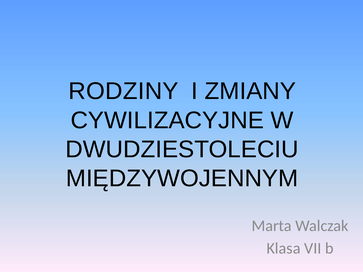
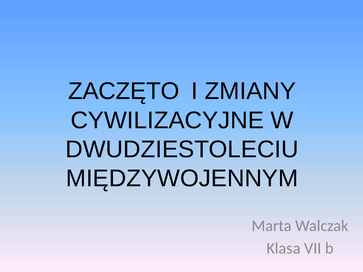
RODZINY: RODZINY -> ZACZĘTO
